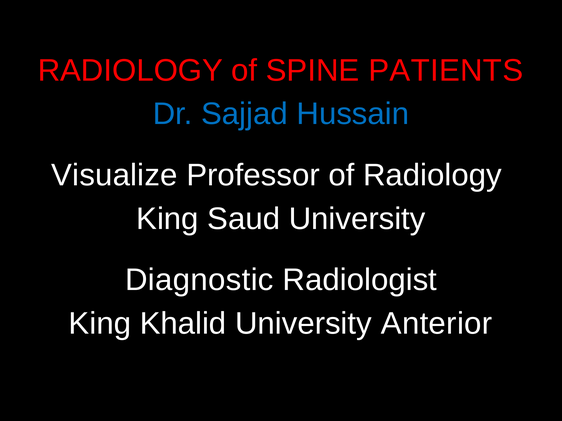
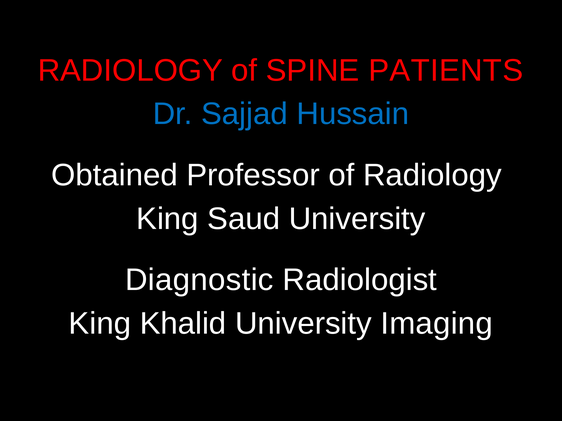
Visualize: Visualize -> Obtained
Anterior: Anterior -> Imaging
